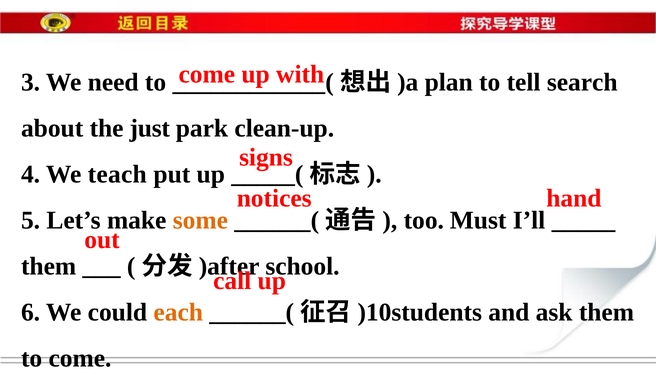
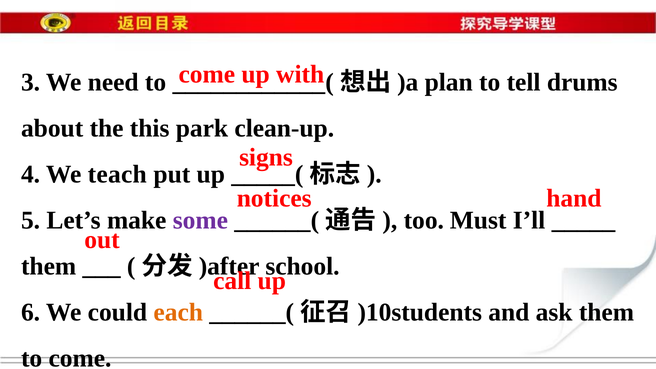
search: search -> drums
just: just -> this
some colour: orange -> purple
